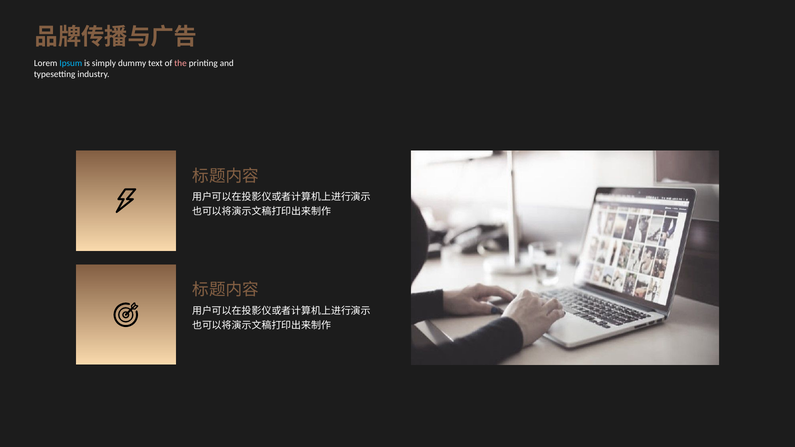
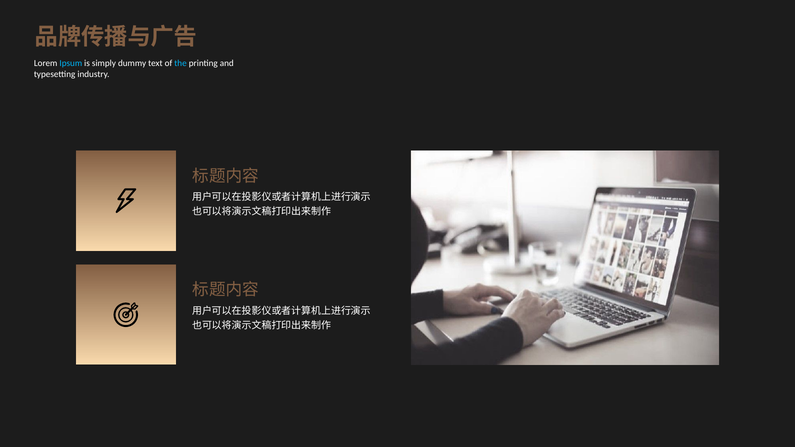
the colour: pink -> light blue
